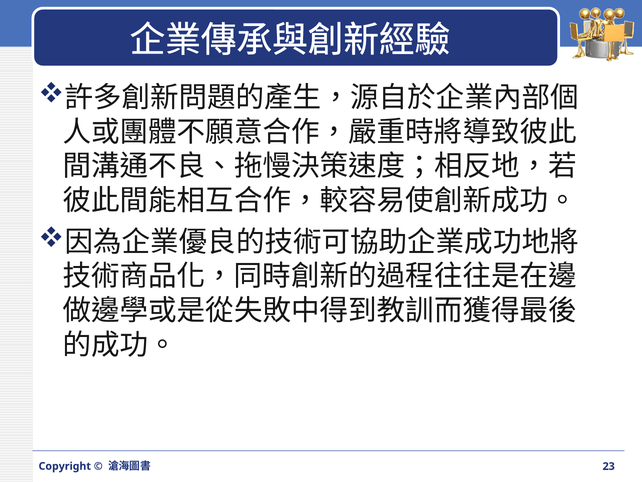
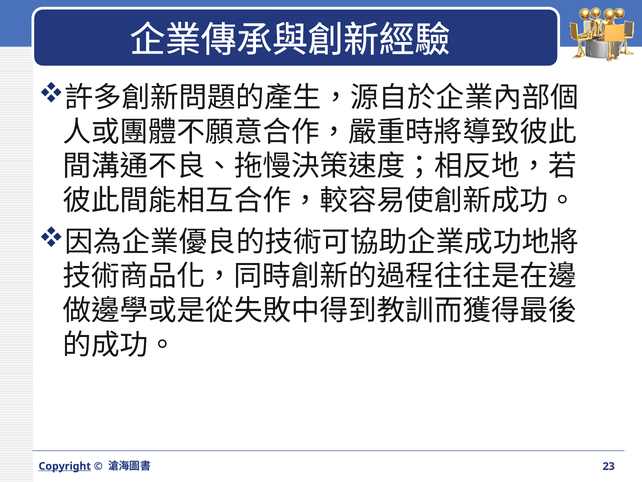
Copyright underline: none -> present
